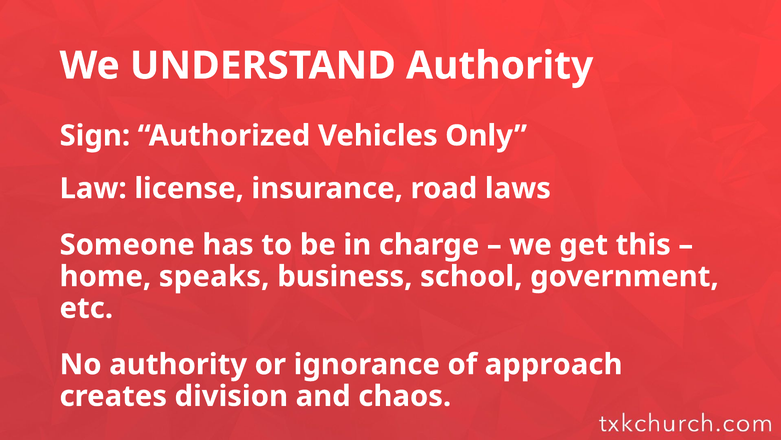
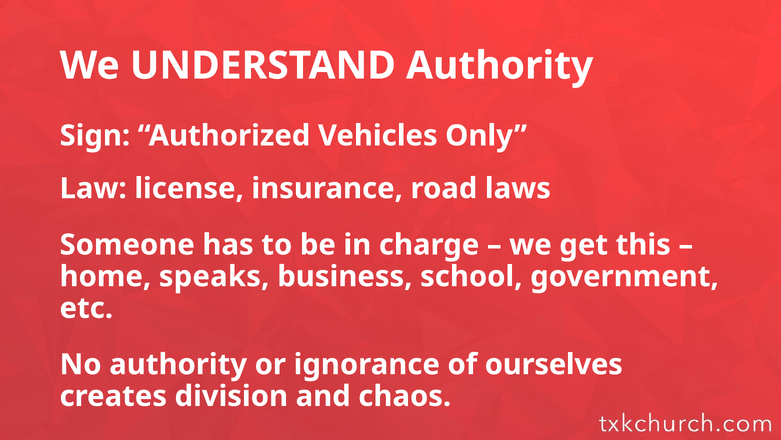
approach: approach -> ourselves
